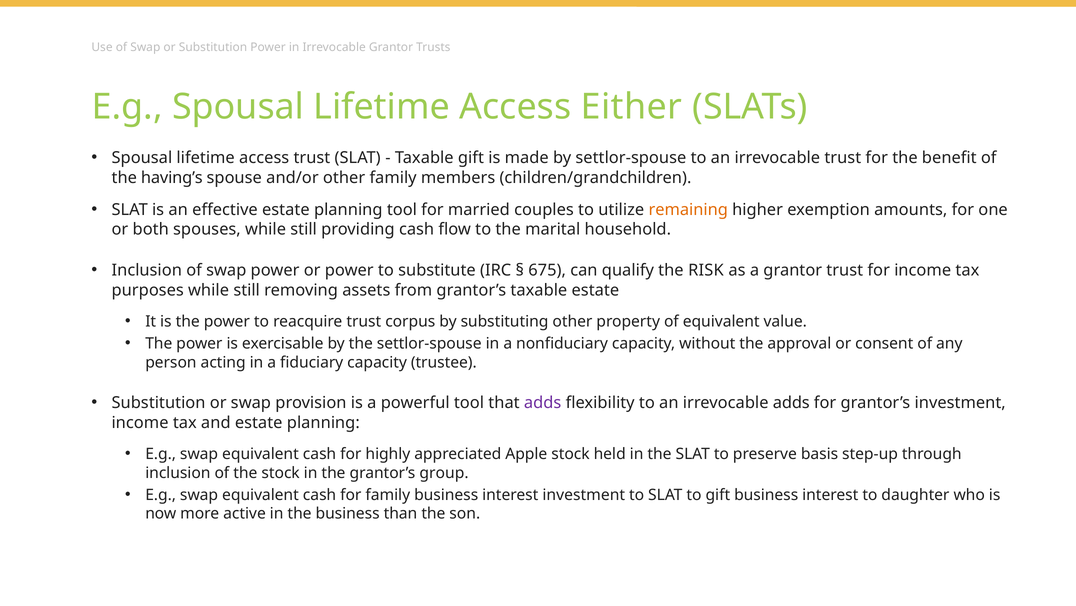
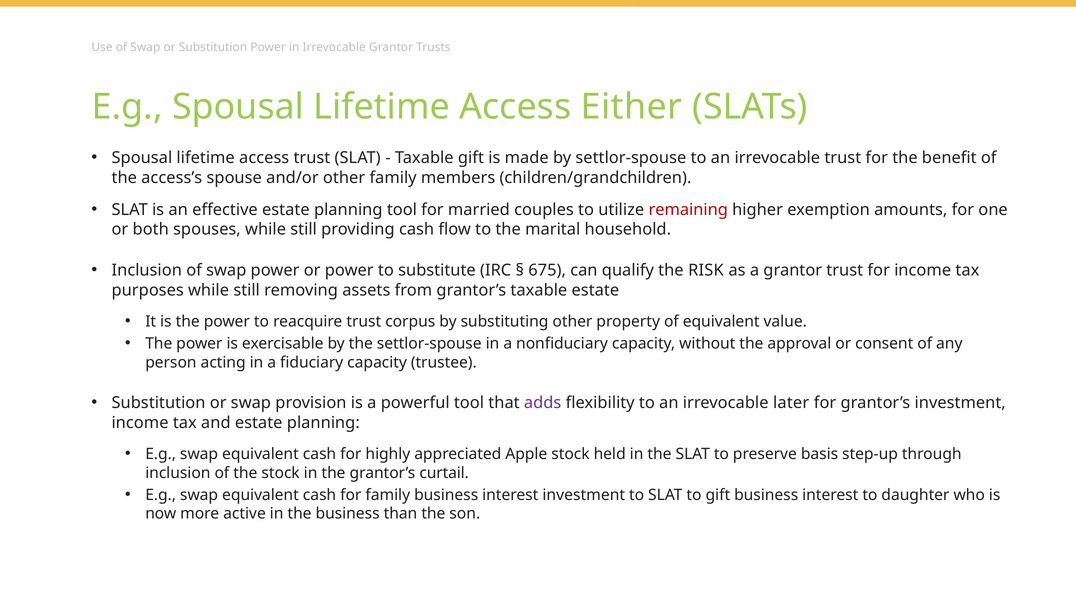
having’s: having’s -> access’s
remaining colour: orange -> red
irrevocable adds: adds -> later
group: group -> curtail
